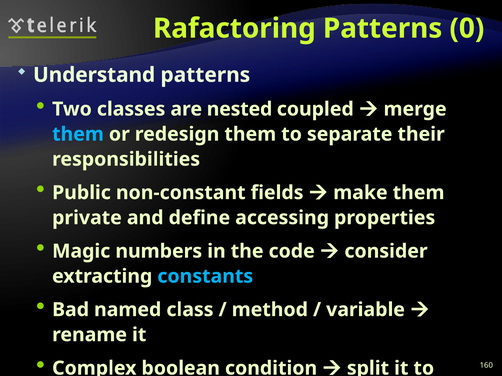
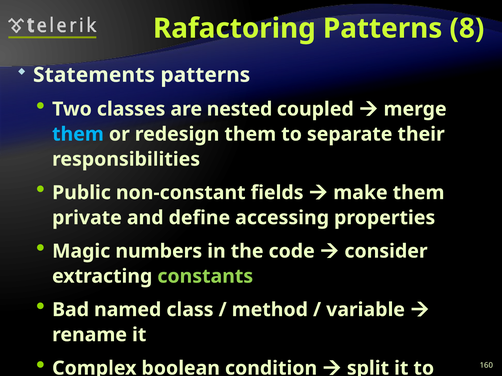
0: 0 -> 8
Understand: Understand -> Statements
constants colour: light blue -> light green
